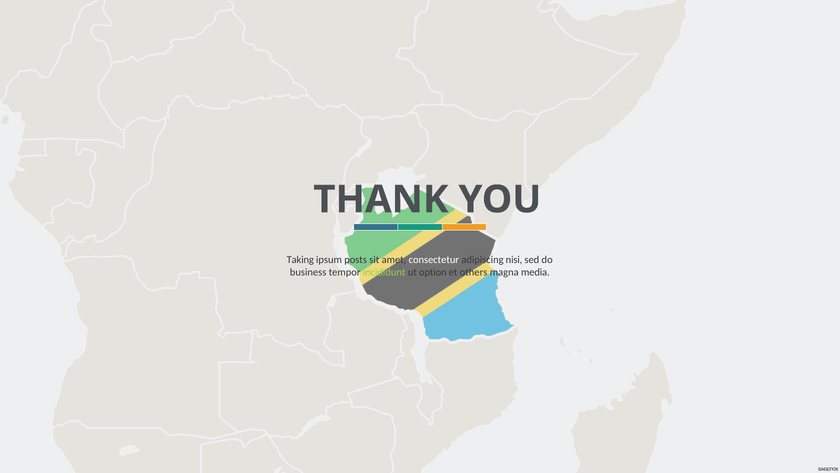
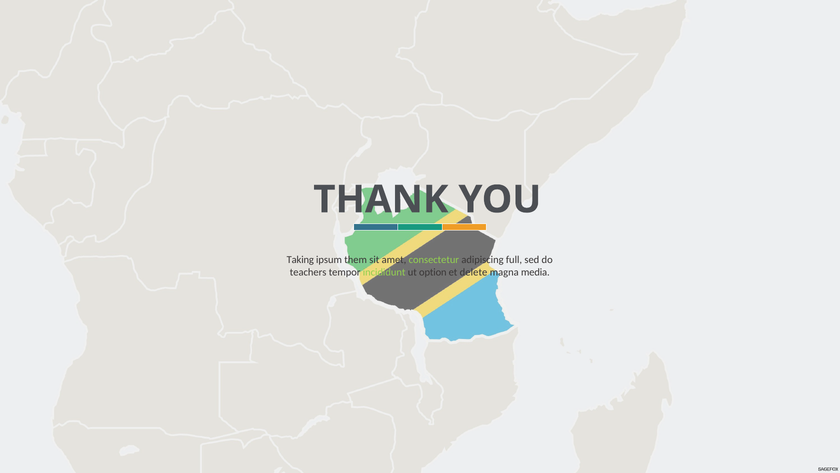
posts: posts -> them
consectetur colour: white -> light green
nisi: nisi -> full
business: business -> teachers
others: others -> delete
